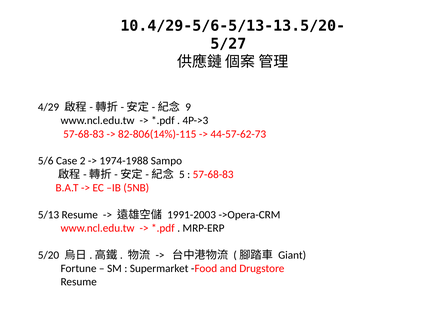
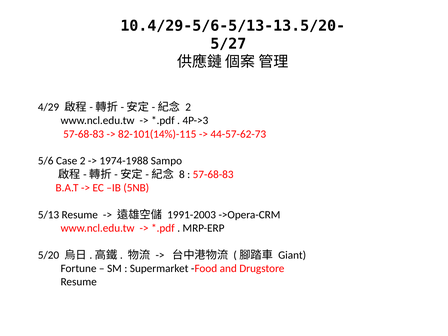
9 at (188, 107): 9 -> 2
82-806(14%)-115: 82-806(14%)-115 -> 82-101(14%)-115
5: 5 -> 8
